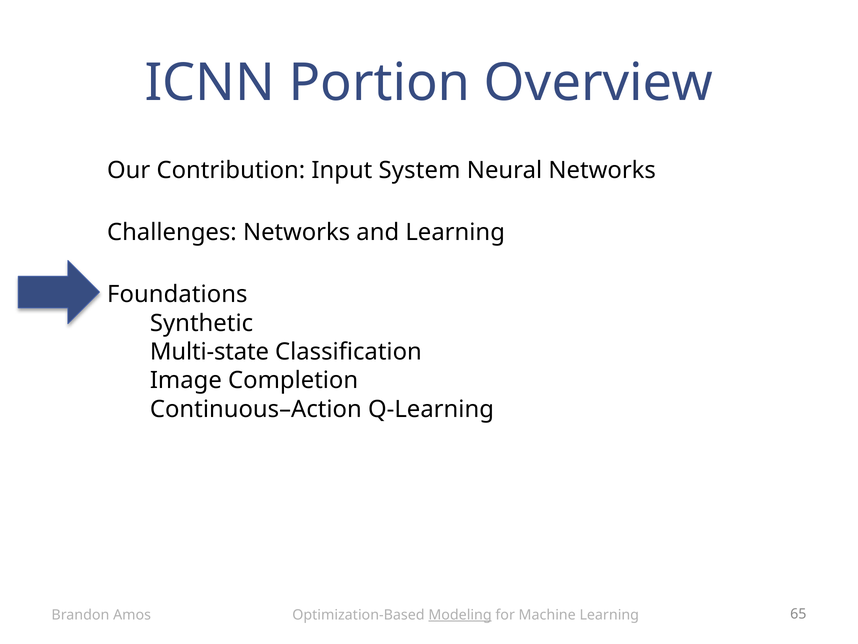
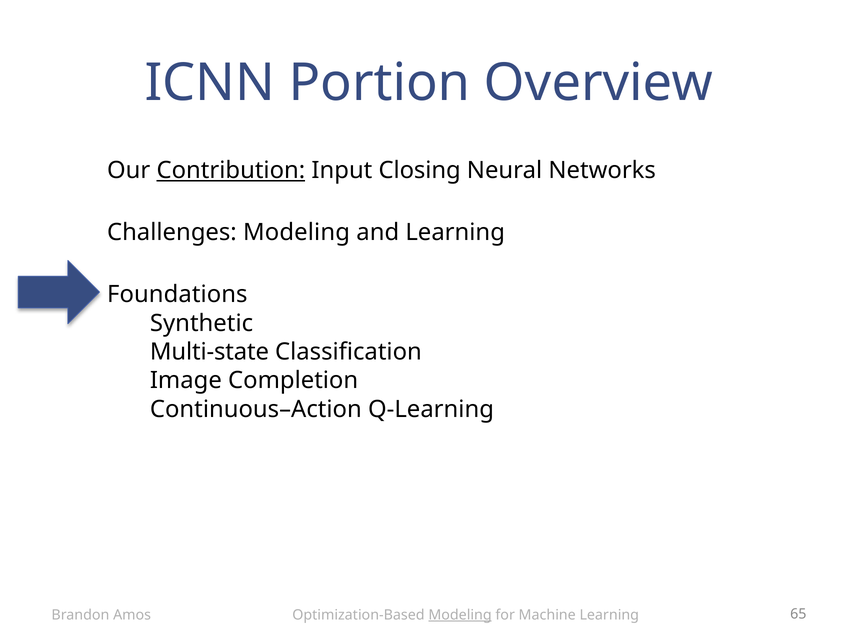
Contribution underline: none -> present
System: System -> Closing
Challenges Networks: Networks -> Modeling
